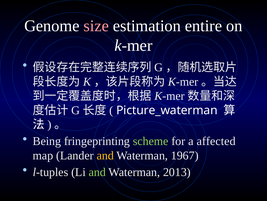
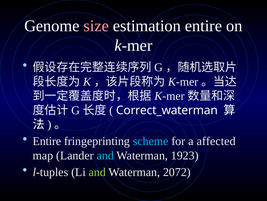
Picture_waterman: Picture_waterman -> Correct_waterman
Being at (47, 141): Being -> Entire
scheme colour: light green -> light blue
and at (105, 155) colour: yellow -> light blue
1967: 1967 -> 1923
2013: 2013 -> 2072
